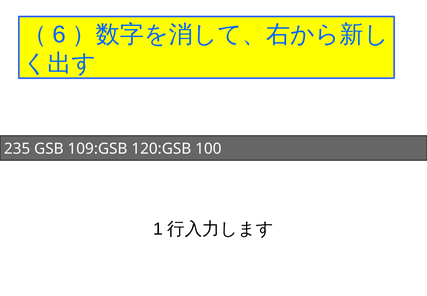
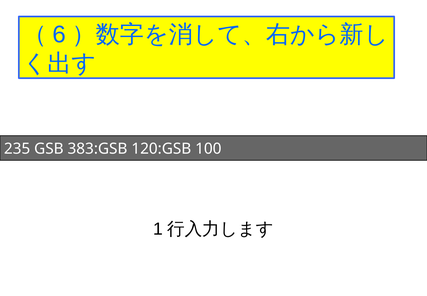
109:GSB: 109:GSB -> 383:GSB
